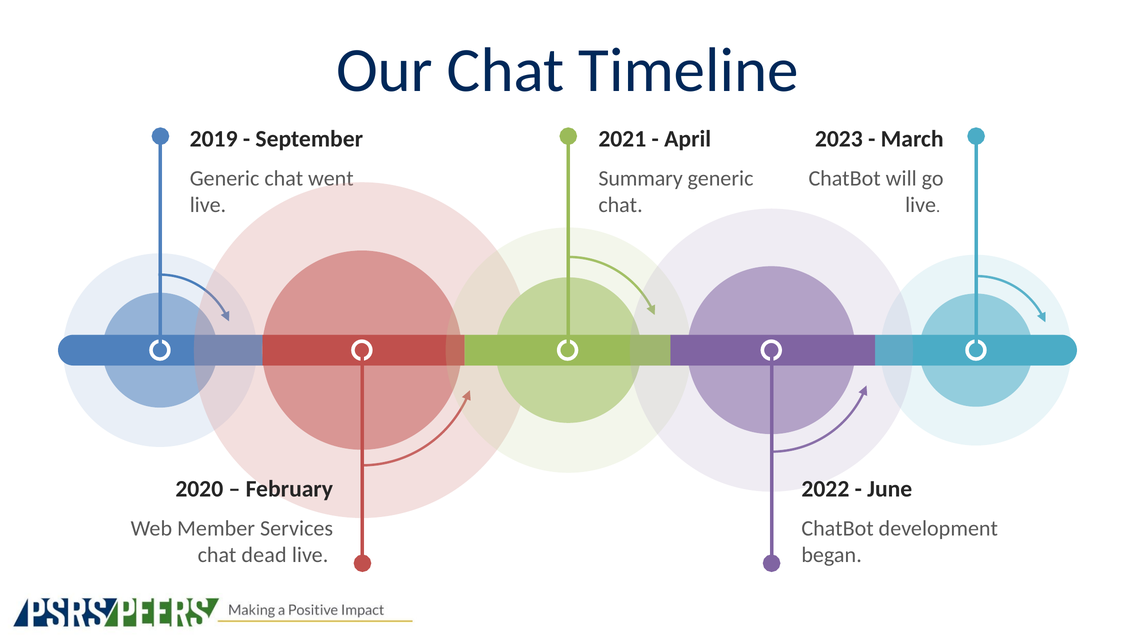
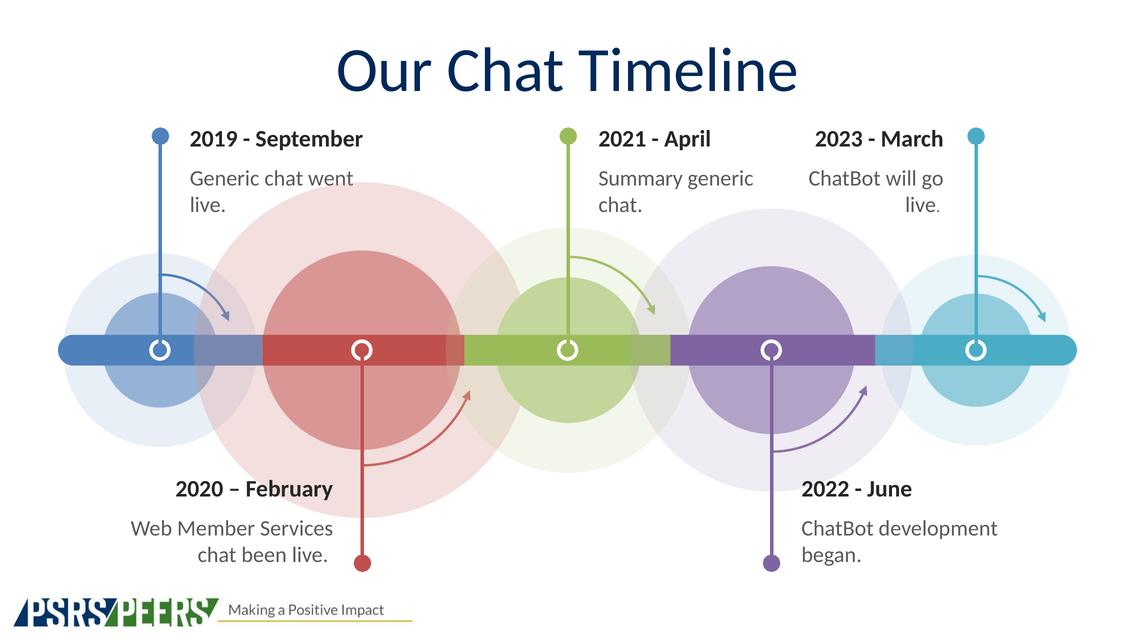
dead: dead -> been
